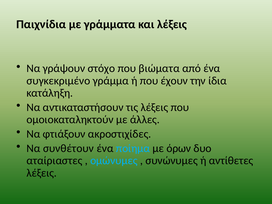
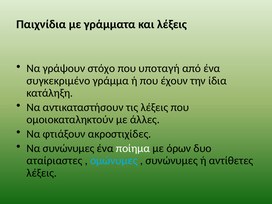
βιώματα: βιώματα -> υποταγή
Να συνθέτουν: συνθέτουν -> συνώνυμες
ποίημα colour: light blue -> white
